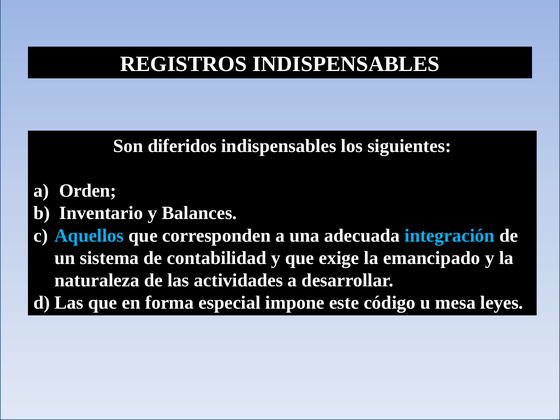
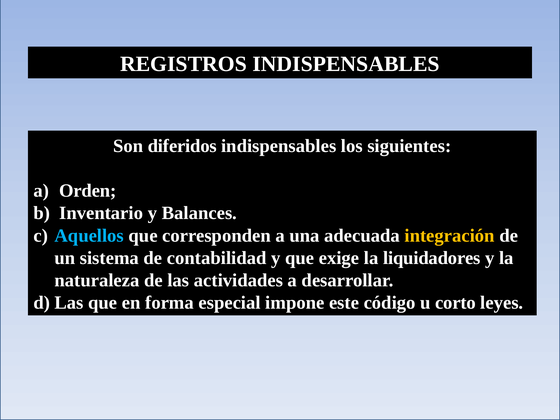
integración colour: light blue -> yellow
emancipado: emancipado -> liquidadores
mesa: mesa -> corto
